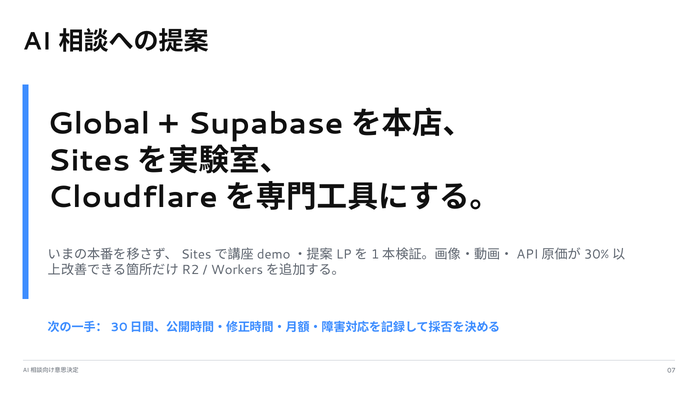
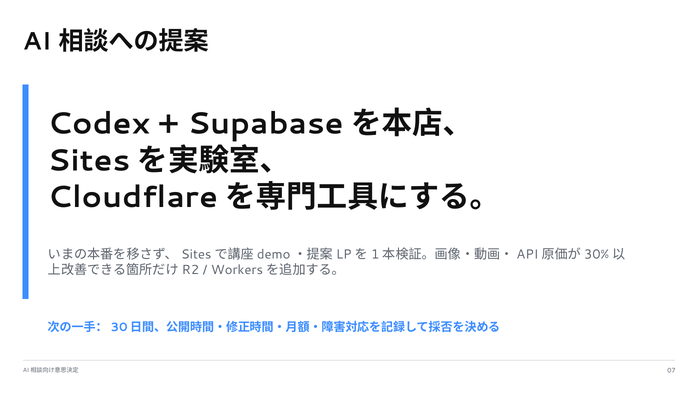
Global: Global -> Codex
